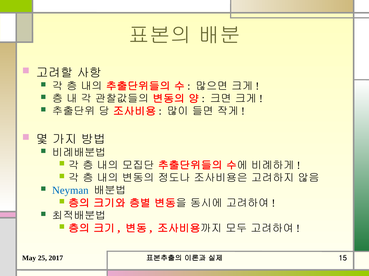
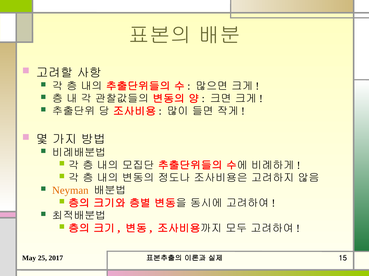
Neyman colour: blue -> orange
